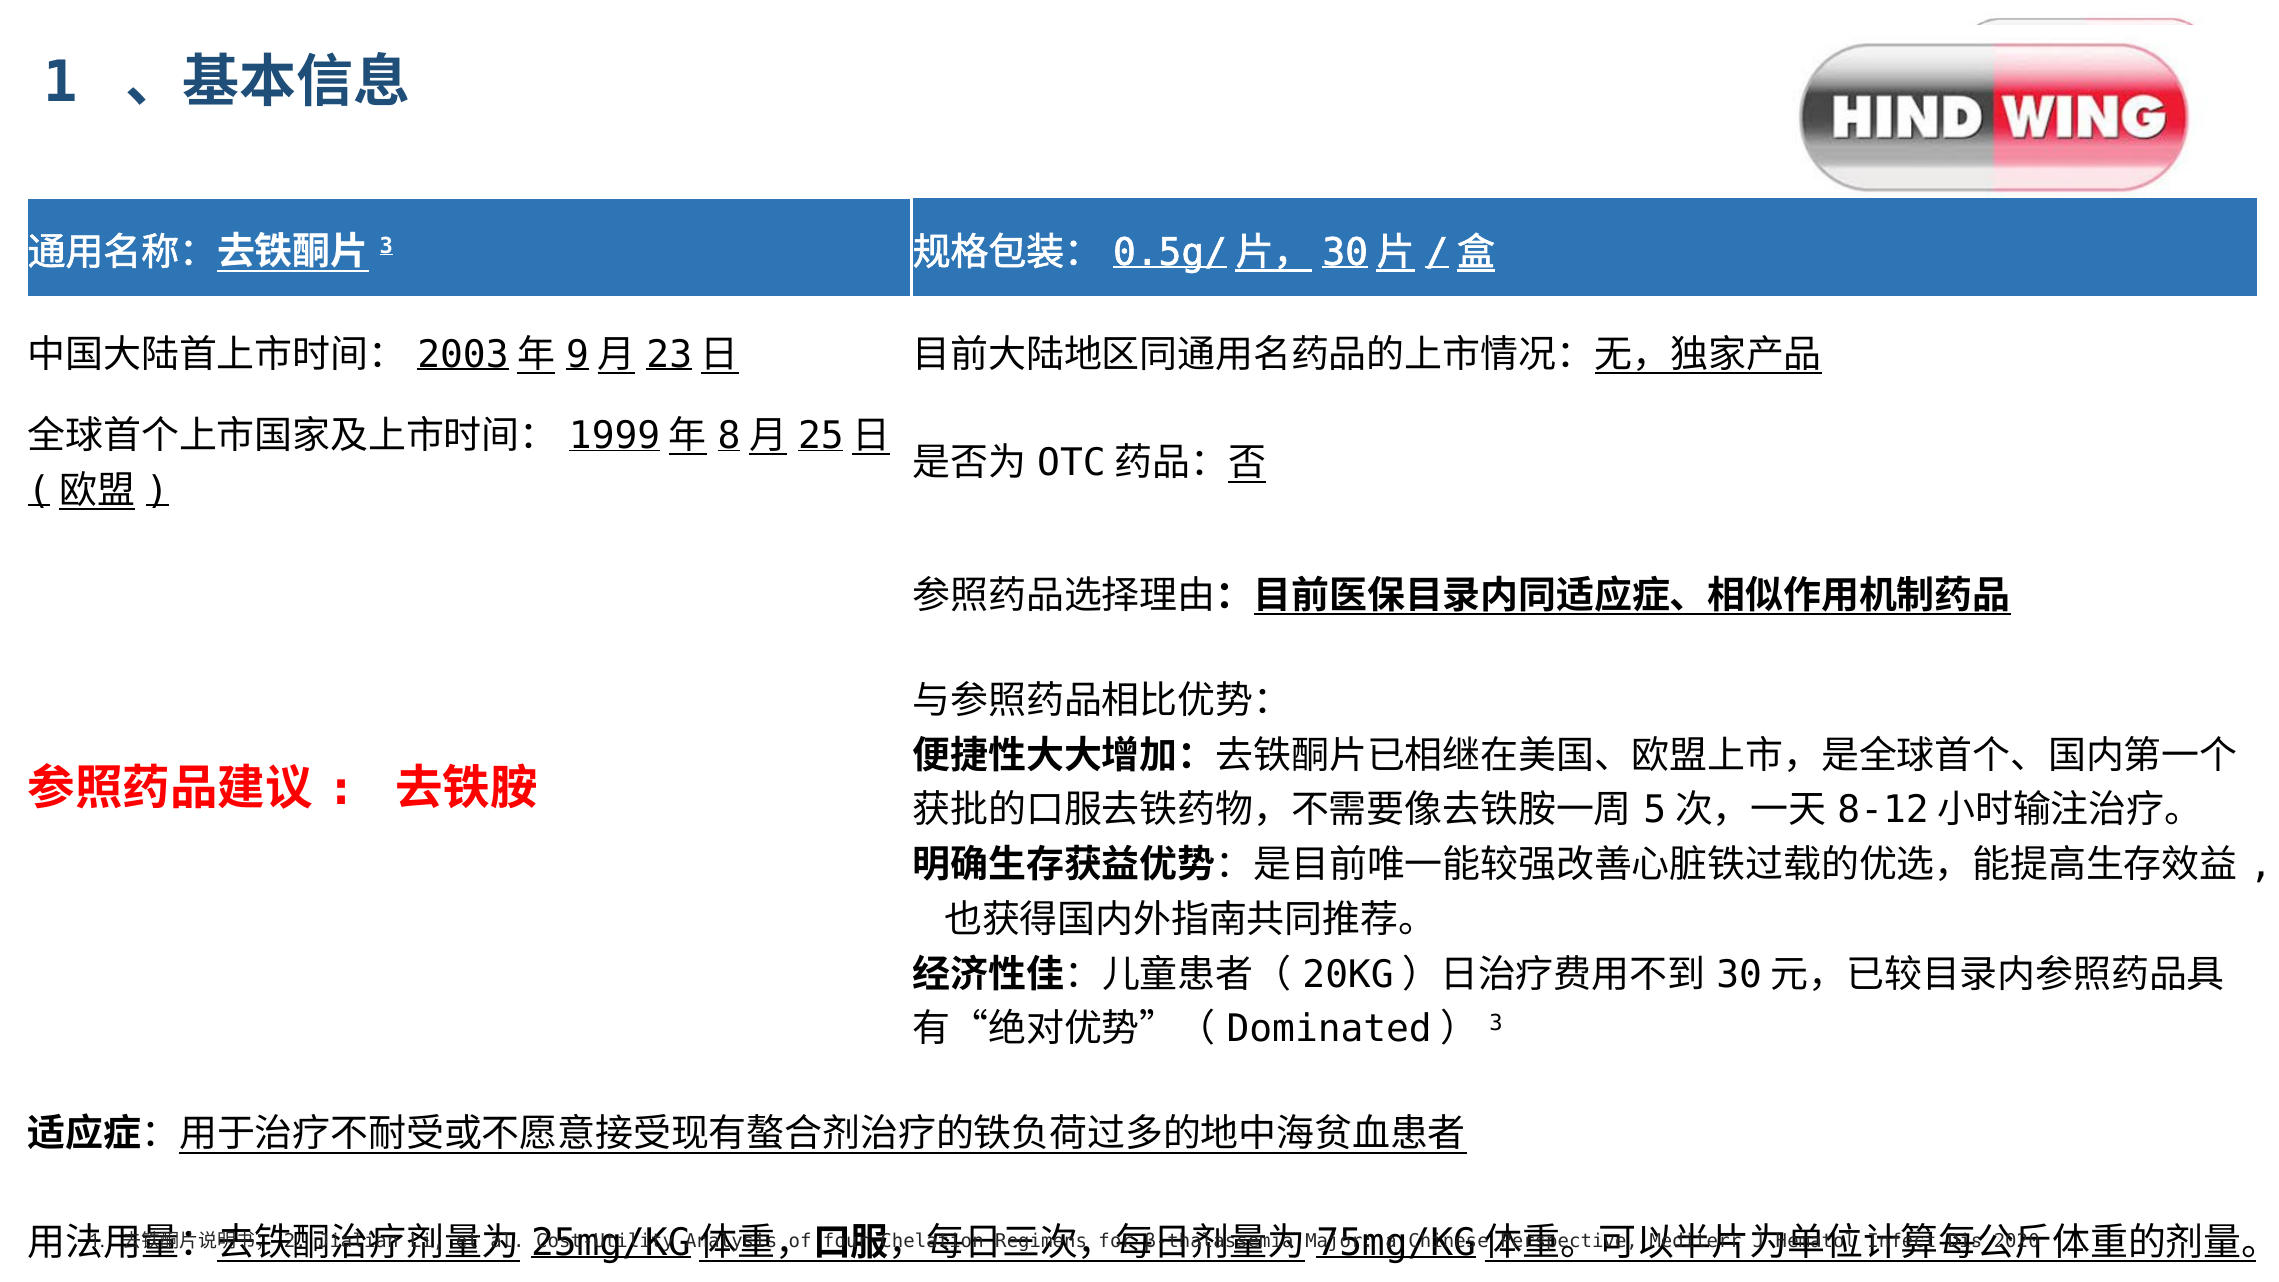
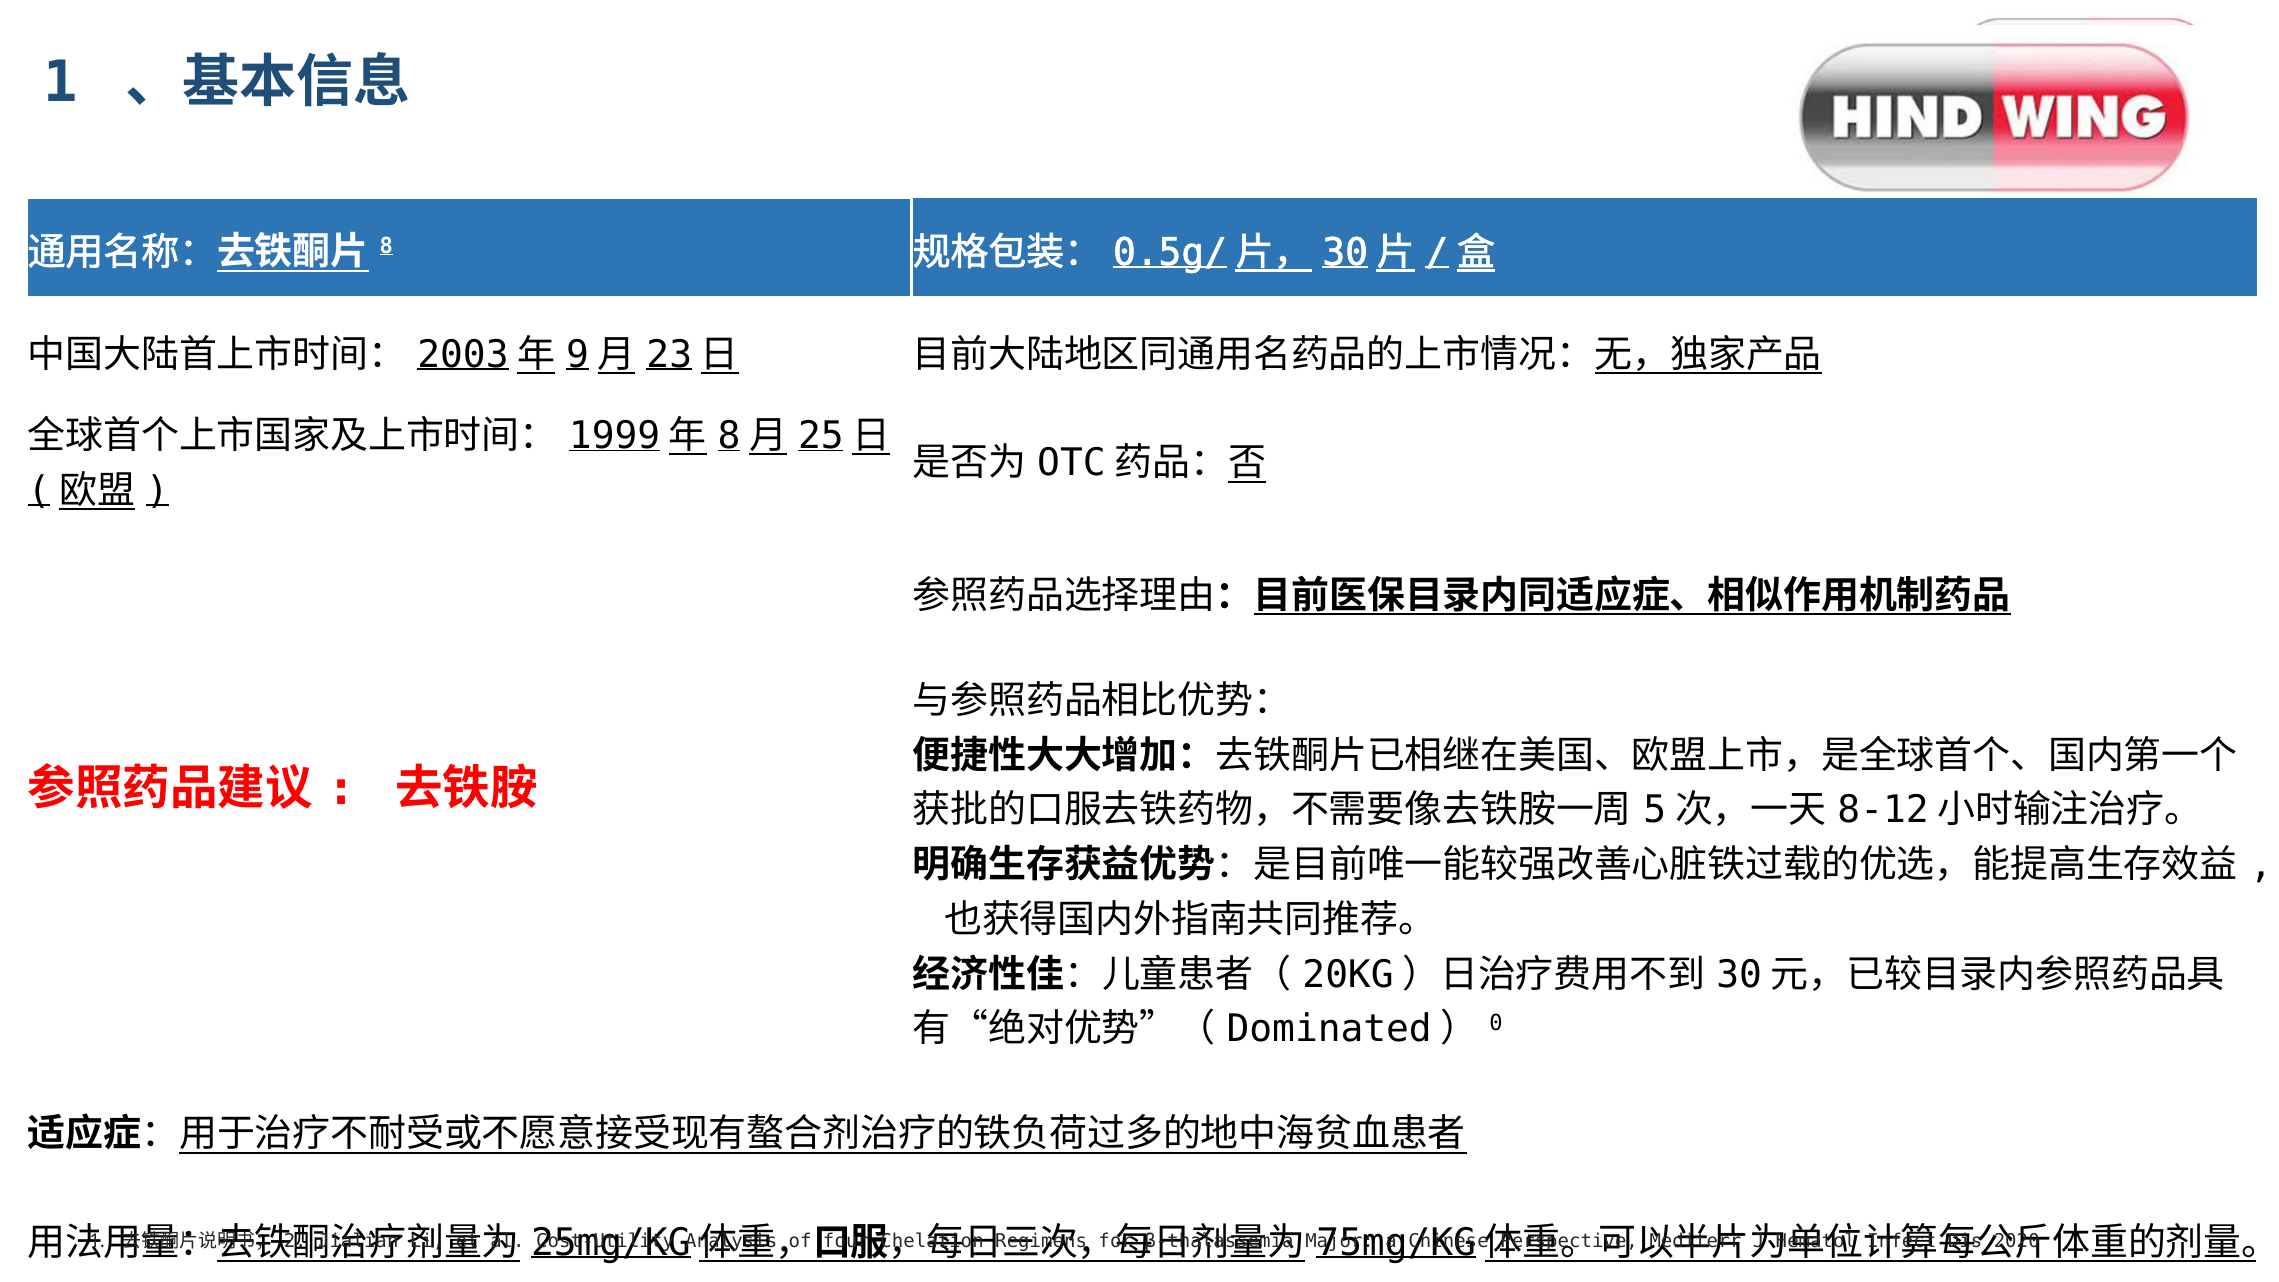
3 at (386, 246): 3 -> 8
3 at (1496, 1023): 3 -> 0
